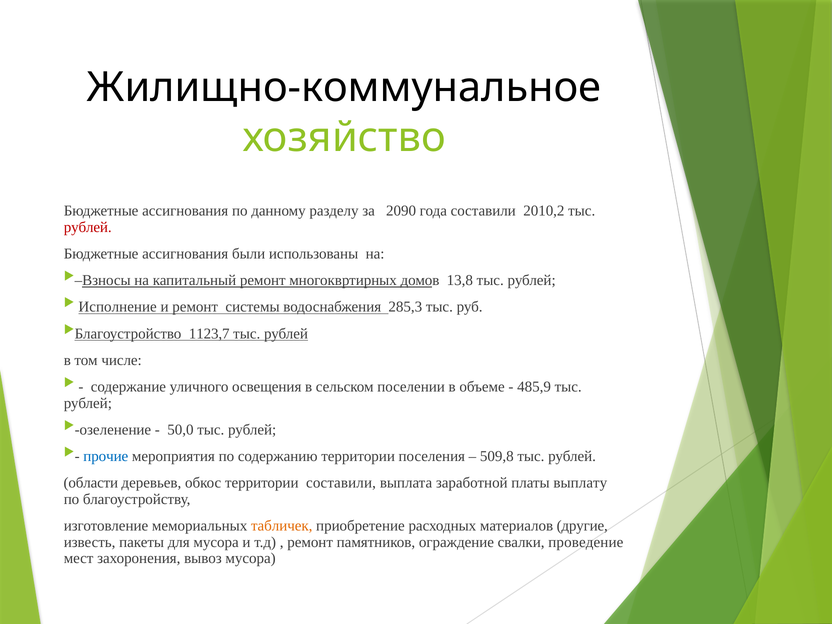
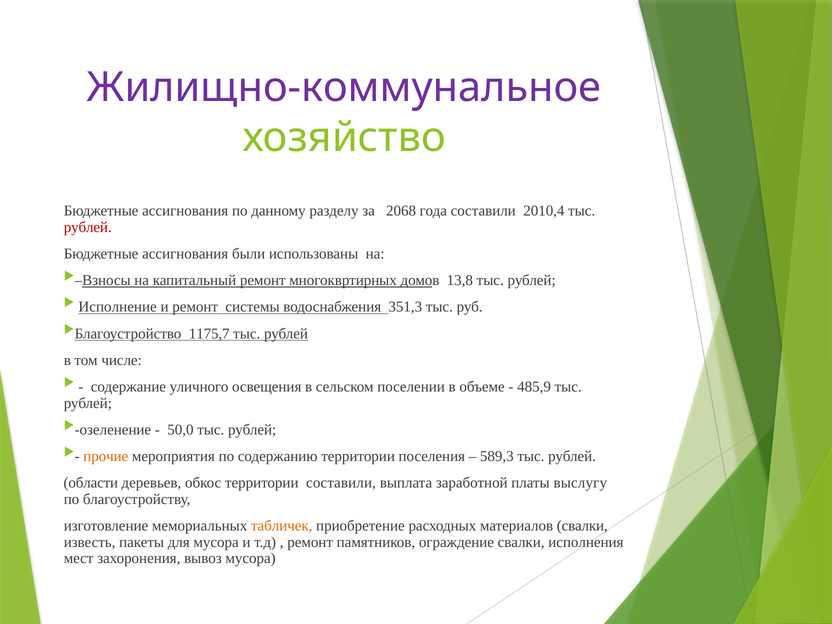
Жилищно-коммунальное colour: black -> purple
2090: 2090 -> 2068
2010,2: 2010,2 -> 2010,4
285,3: 285,3 -> 351,3
1123,7: 1123,7 -> 1175,7
прочие colour: blue -> orange
509,8: 509,8 -> 589,3
выплату: выплату -> выслугу
материалов другие: другие -> свалки
проведение: проведение -> исполнения
